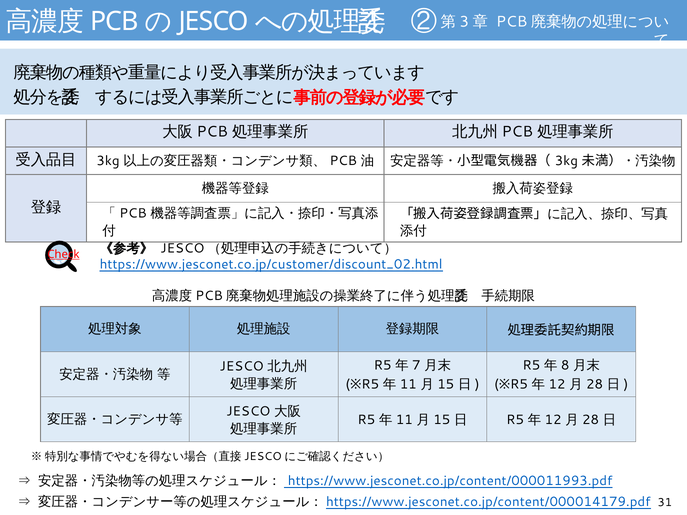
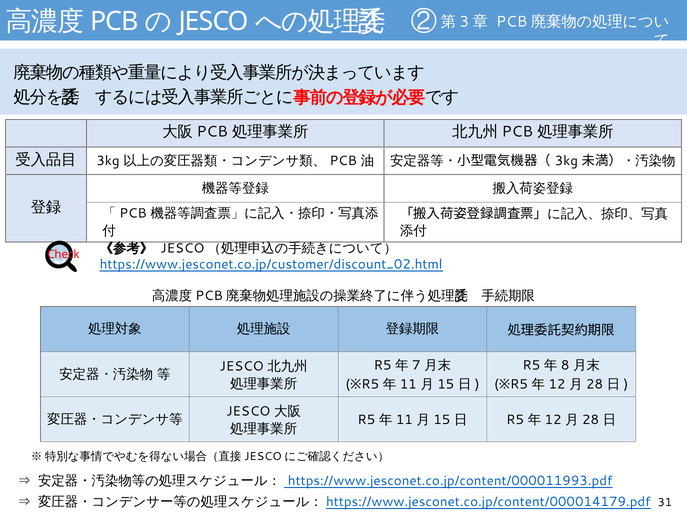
Check underline: present -> none
